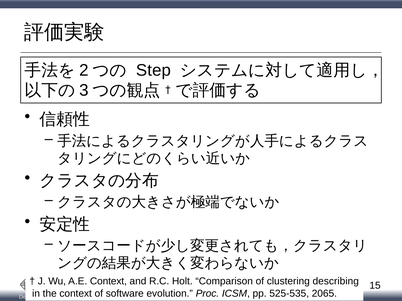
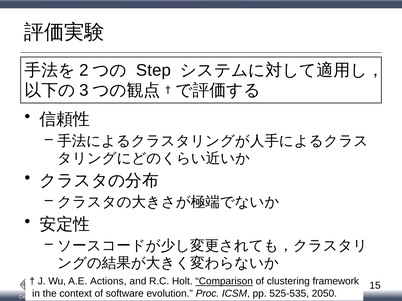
A.E Context: Context -> Actions
Comparison underline: none -> present
describing: describing -> framework
2065: 2065 -> 2050
